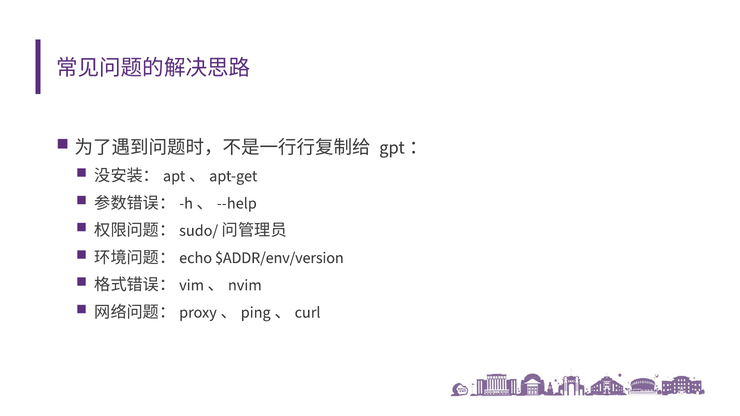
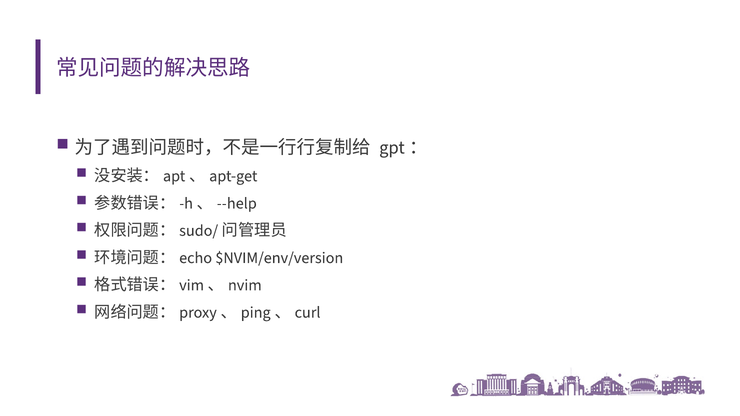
$ADDR/env/version: $ADDR/env/version -> $NVIM/env/version
